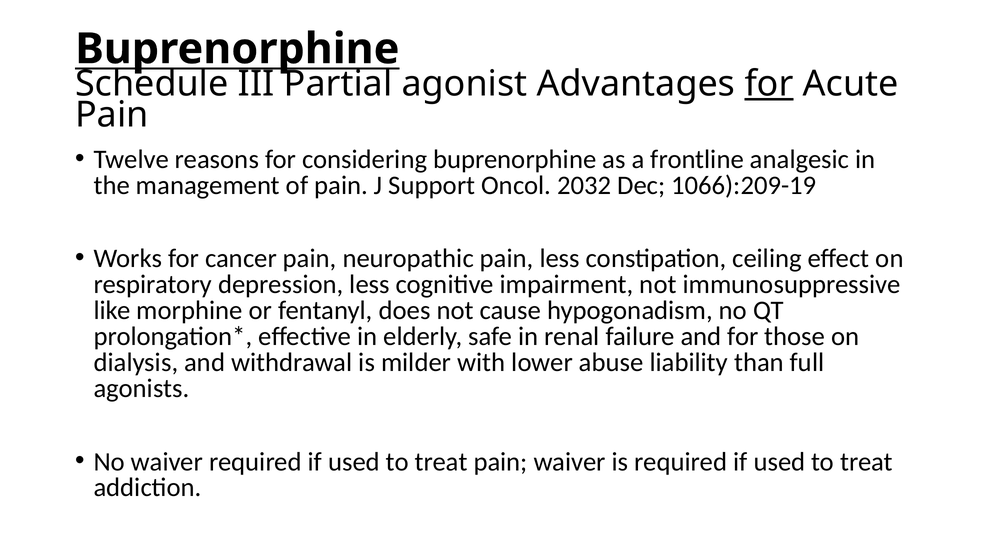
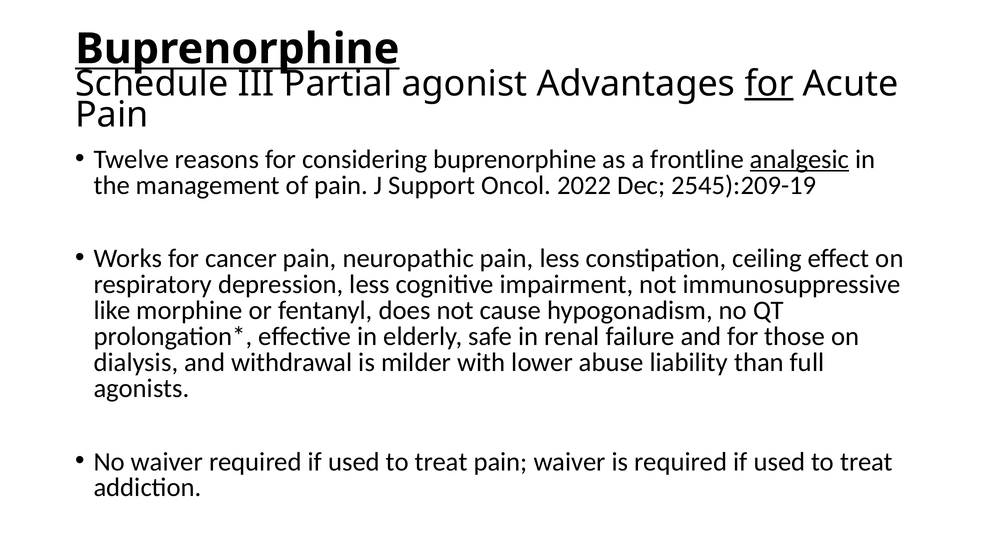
analgesic underline: none -> present
2032: 2032 -> 2022
1066):209-19: 1066):209-19 -> 2545):209-19
